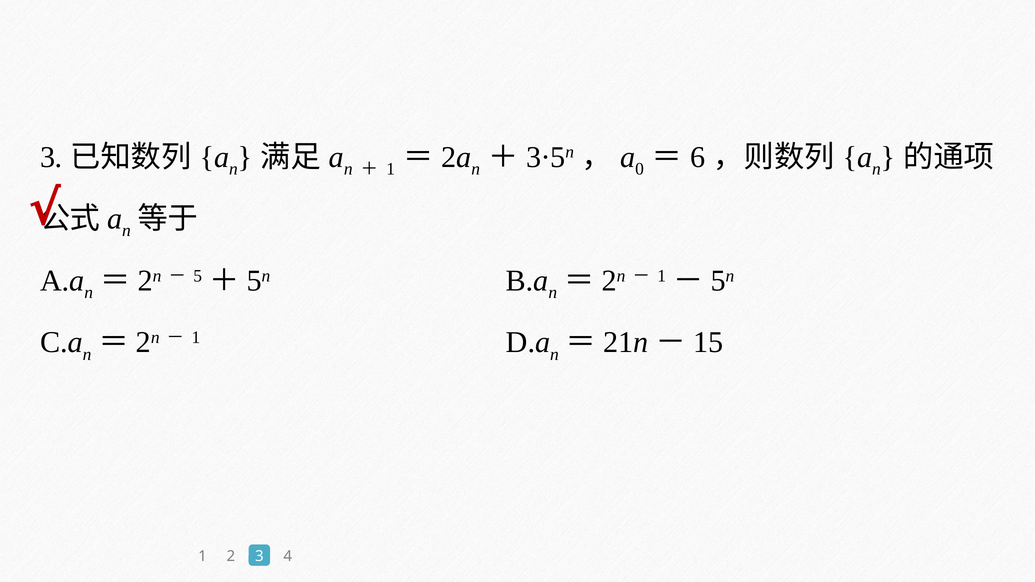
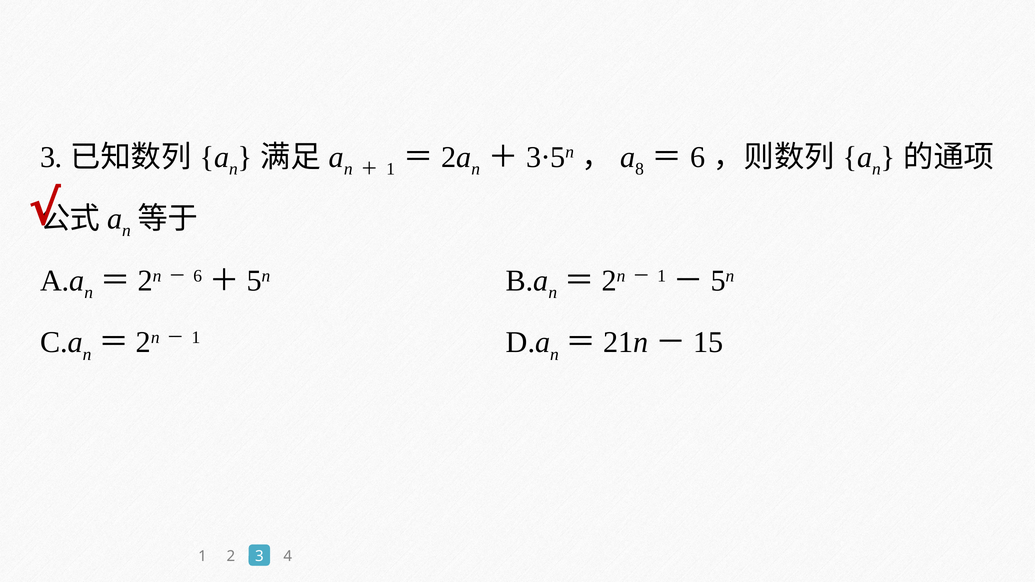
0: 0 -> 8
5 at (198, 276): 5 -> 6
